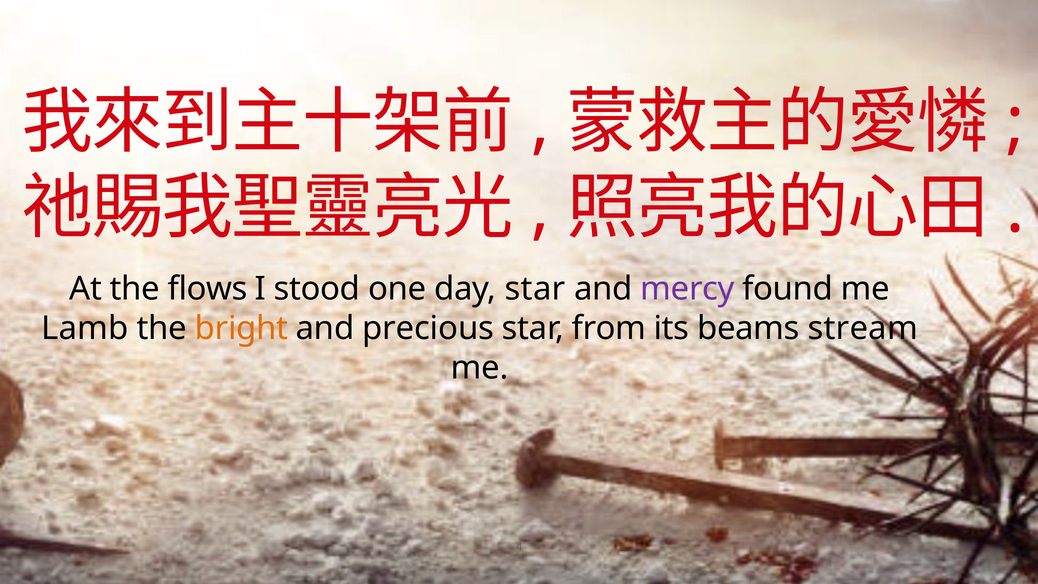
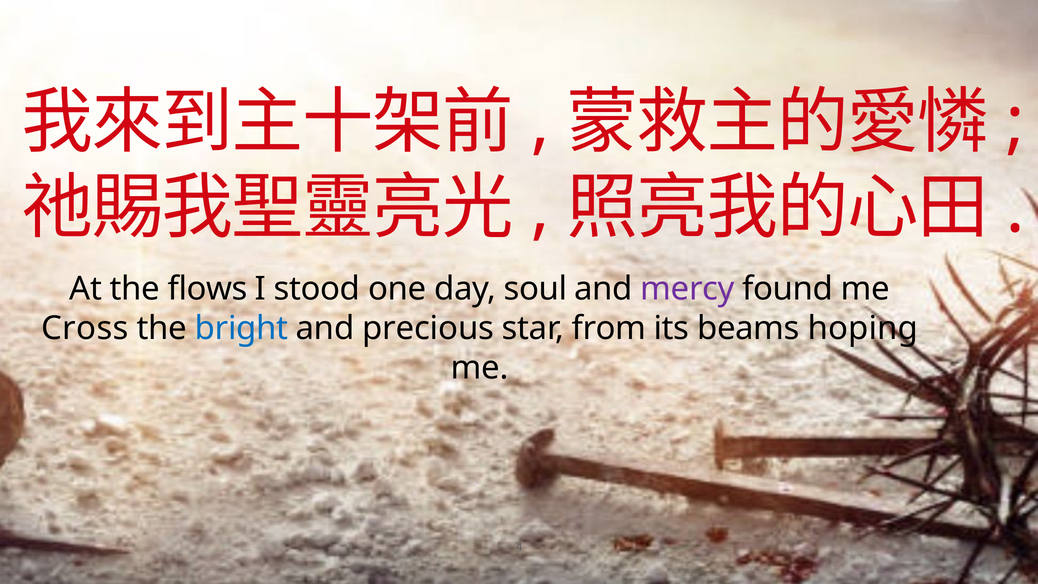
day star: star -> soul
Lamb: Lamb -> Cross
bright colour: orange -> blue
stream: stream -> hoping
